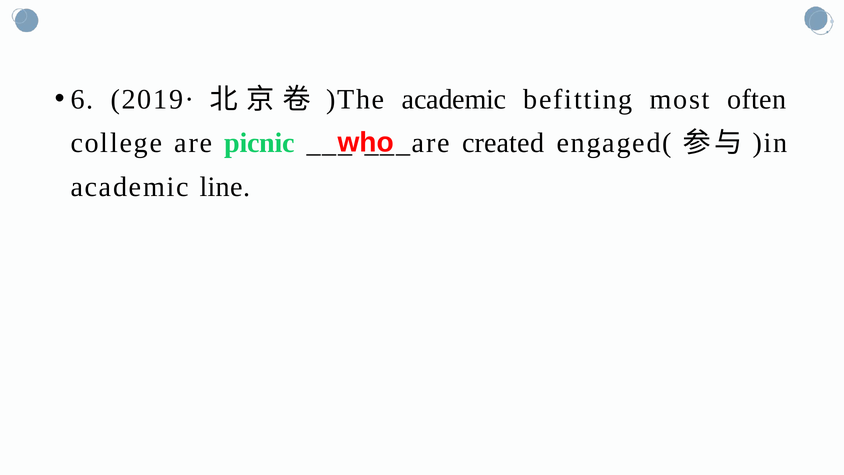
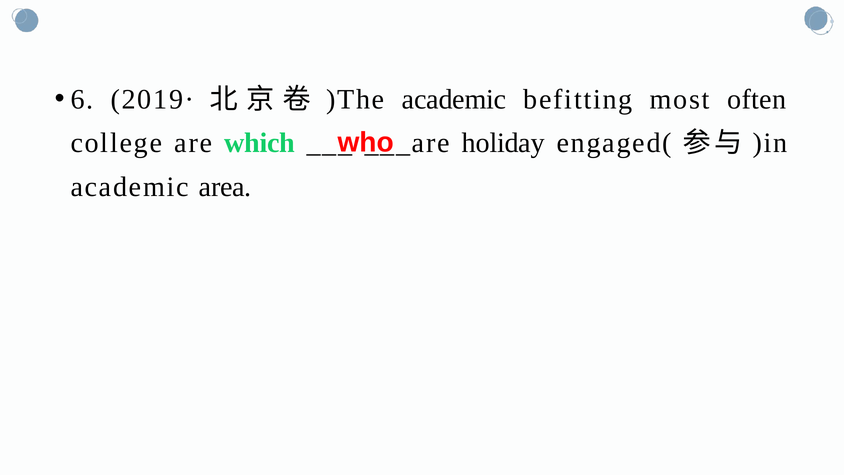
picnic: picnic -> which
created: created -> holiday
line: line -> area
